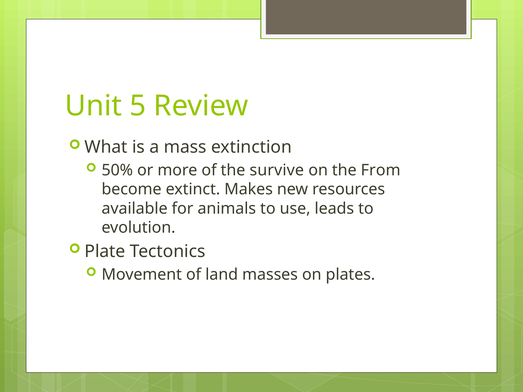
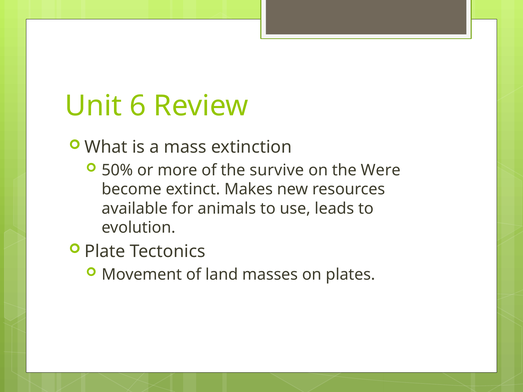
5: 5 -> 6
From: From -> Were
